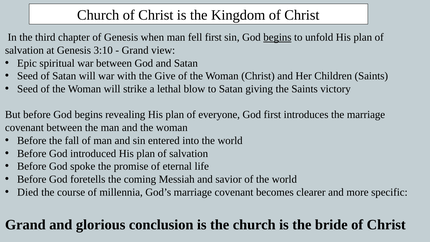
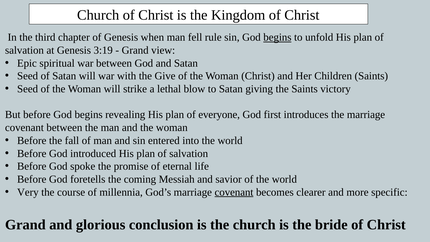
fell first: first -> rule
3:10: 3:10 -> 3:19
Died: Died -> Very
covenant at (234, 192) underline: none -> present
